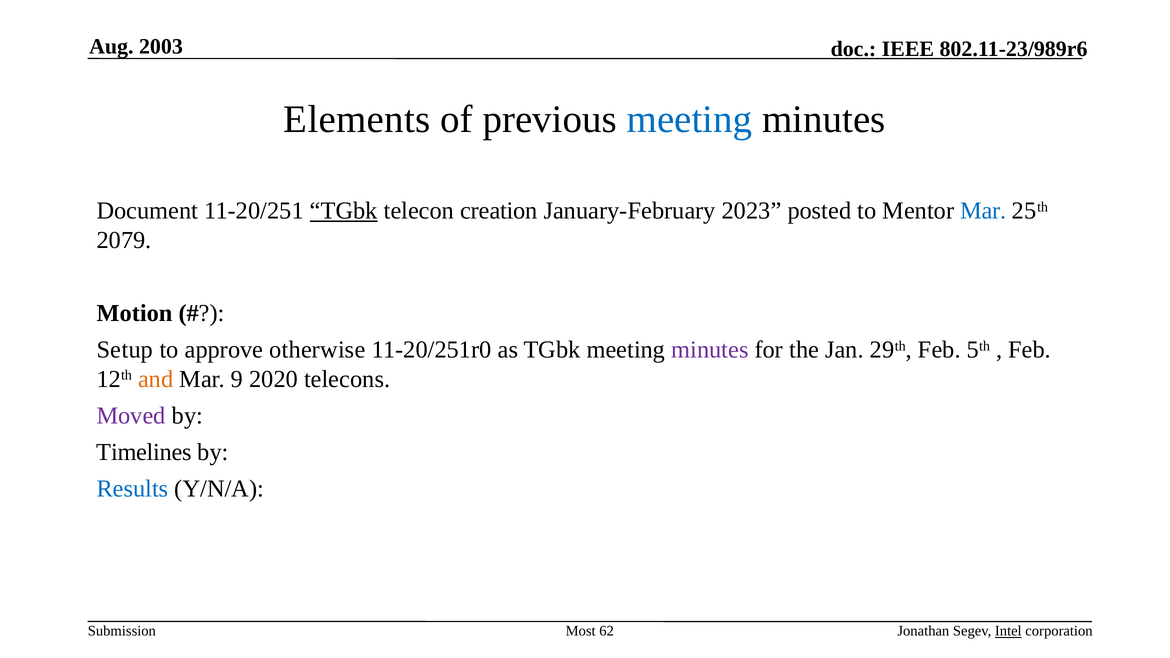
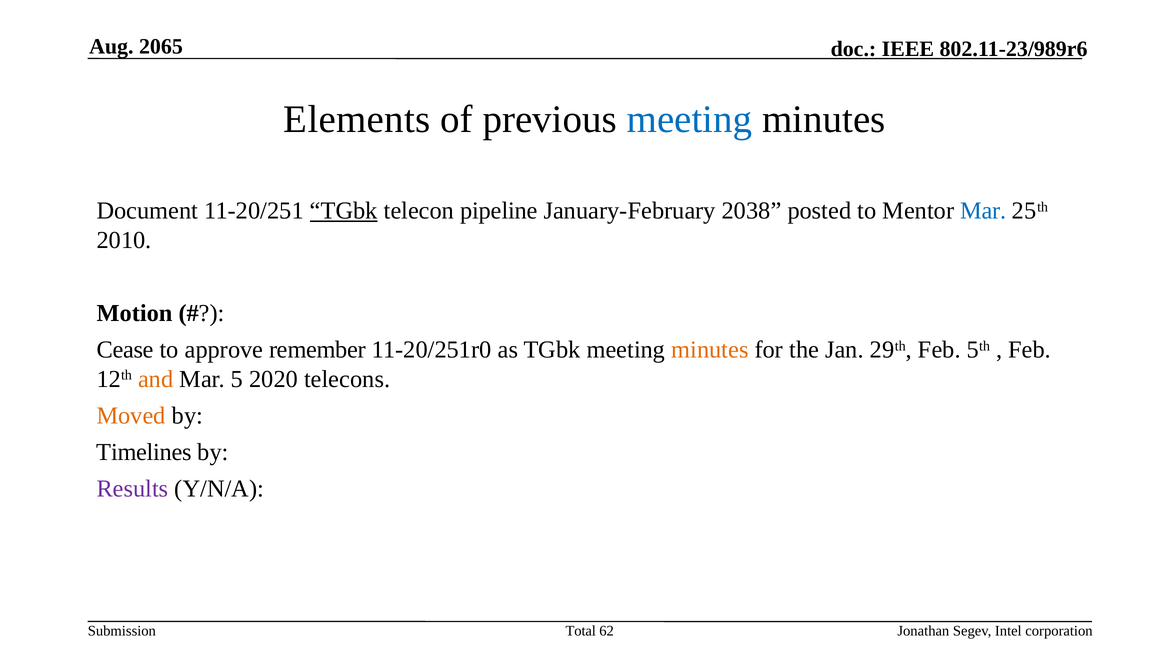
2003: 2003 -> 2065
creation: creation -> pipeline
2023: 2023 -> 2038
2079: 2079 -> 2010
Setup: Setup -> Cease
otherwise: otherwise -> remember
minutes at (710, 350) colour: purple -> orange
9: 9 -> 5
Moved colour: purple -> orange
Results colour: blue -> purple
Most: Most -> Total
Intel underline: present -> none
